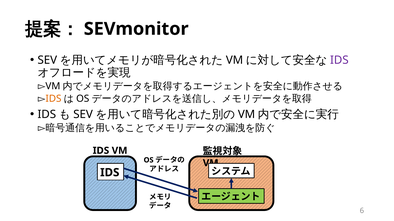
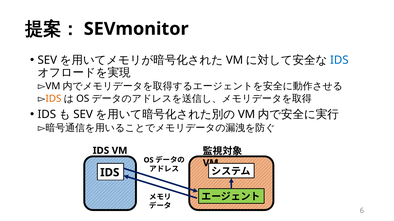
IDS at (339, 60) colour: purple -> blue
